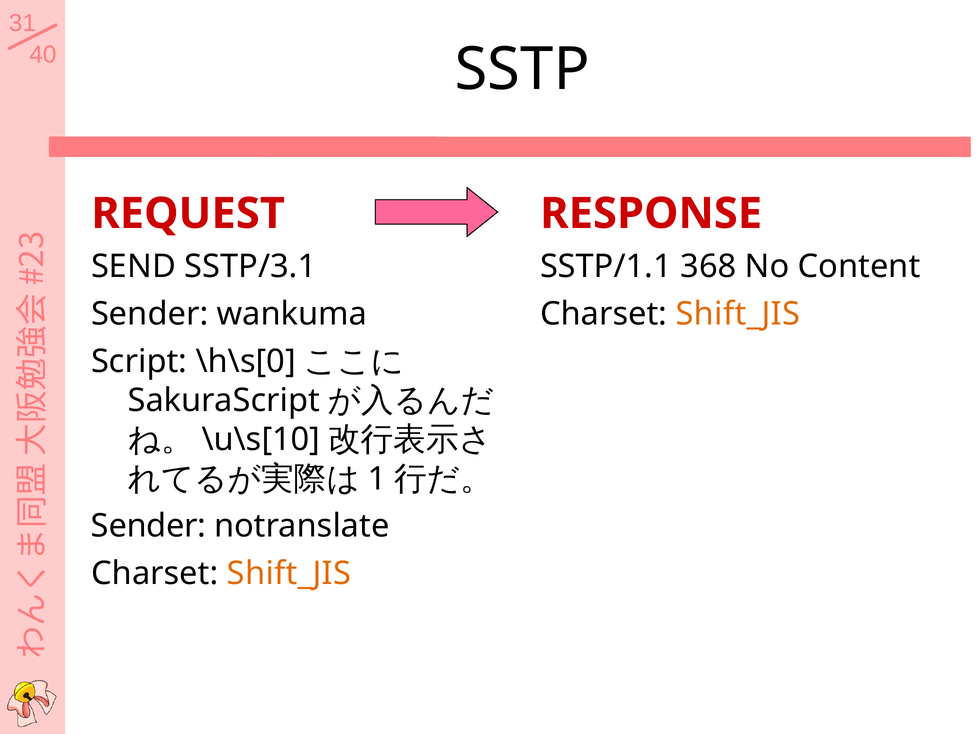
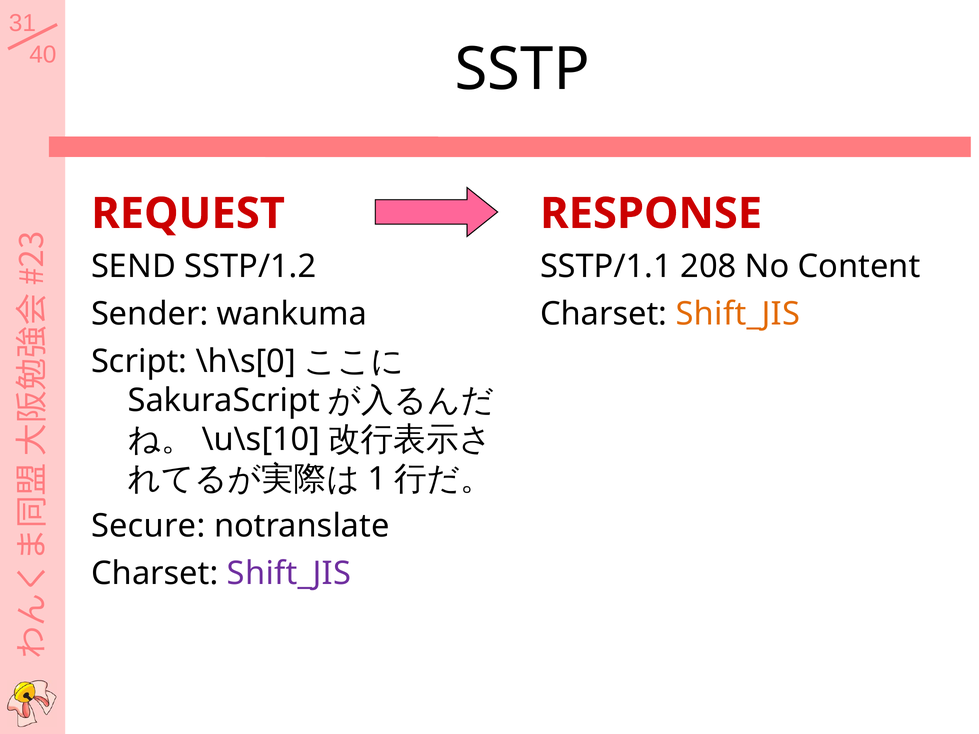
SSTP/3.1: SSTP/3.1 -> SSTP/1.2
368: 368 -> 208
Sender at (149, 526): Sender -> Secure
Shift_JIS at (289, 574) colour: orange -> purple
